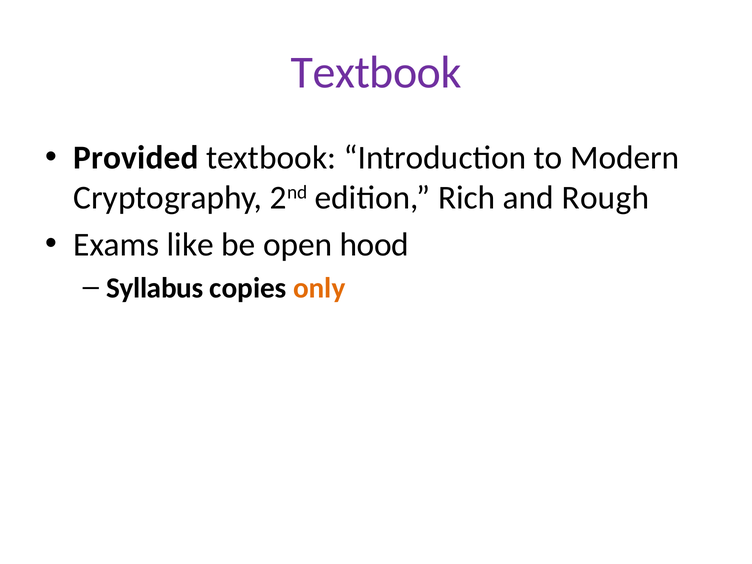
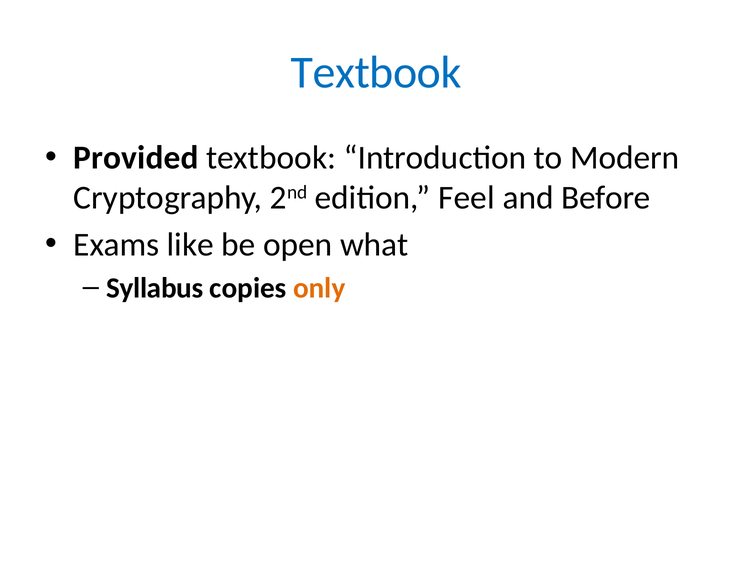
Textbook at (376, 73) colour: purple -> blue
Rich: Rich -> Feel
Rough: Rough -> Before
hood: hood -> what
